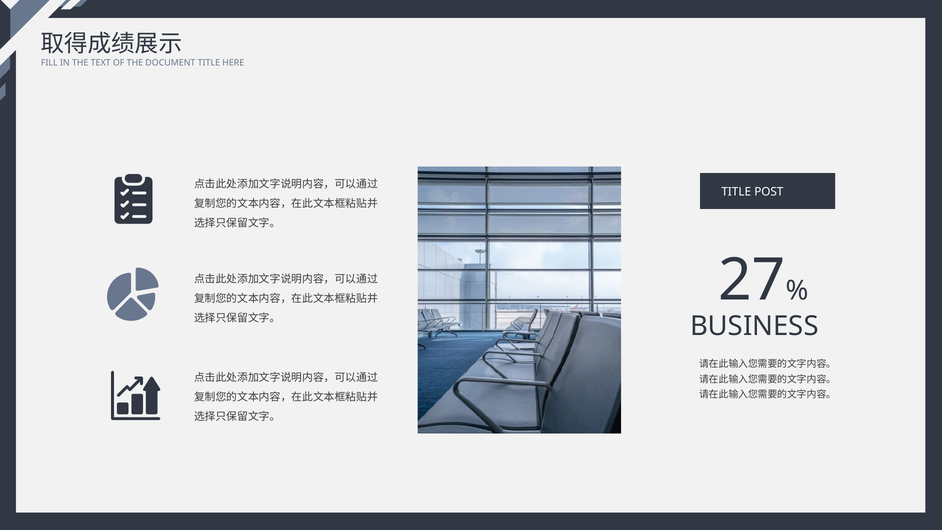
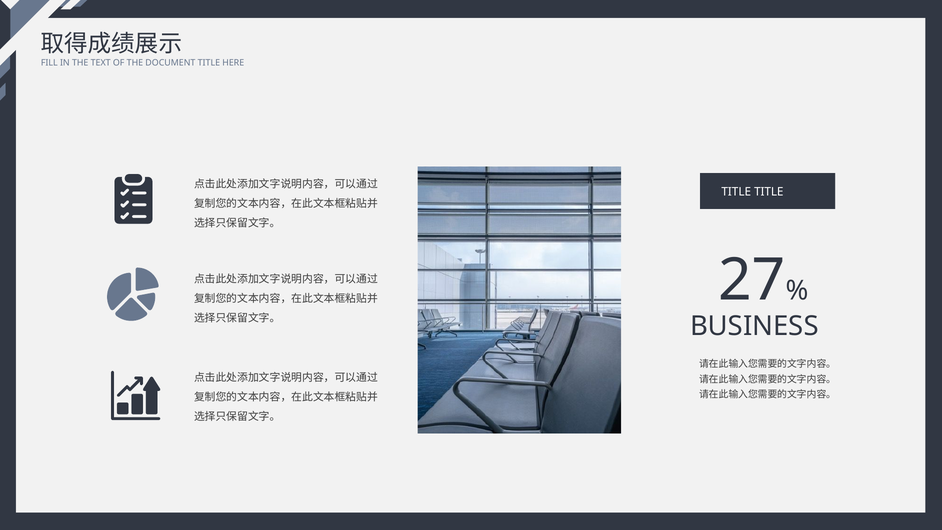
TITLE POST: POST -> TITLE
